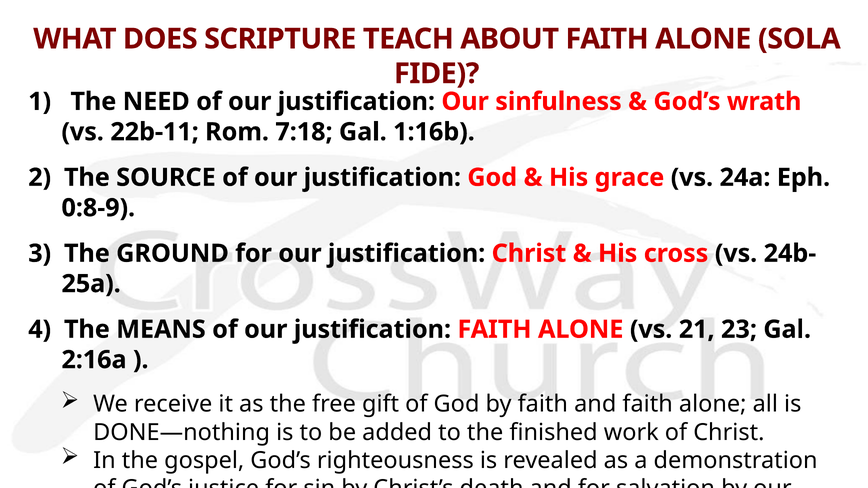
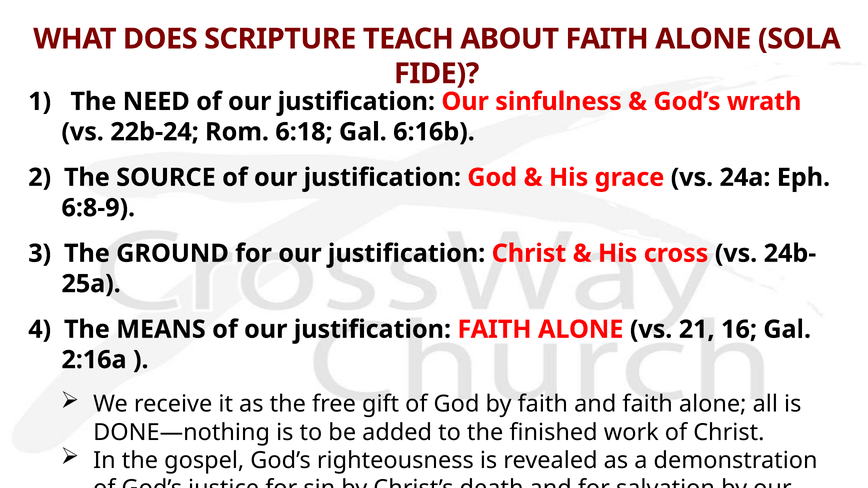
22b-11: 22b-11 -> 22b-24
7:18: 7:18 -> 6:18
1:16b: 1:16b -> 6:16b
0:8-9: 0:8-9 -> 6:8-9
23: 23 -> 16
